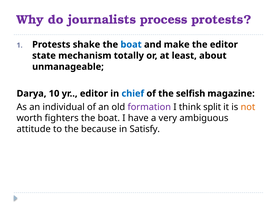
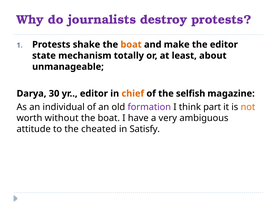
process: process -> destroy
boat at (131, 44) colour: blue -> orange
10: 10 -> 30
chief colour: blue -> orange
split: split -> part
fighters: fighters -> without
because: because -> cheated
